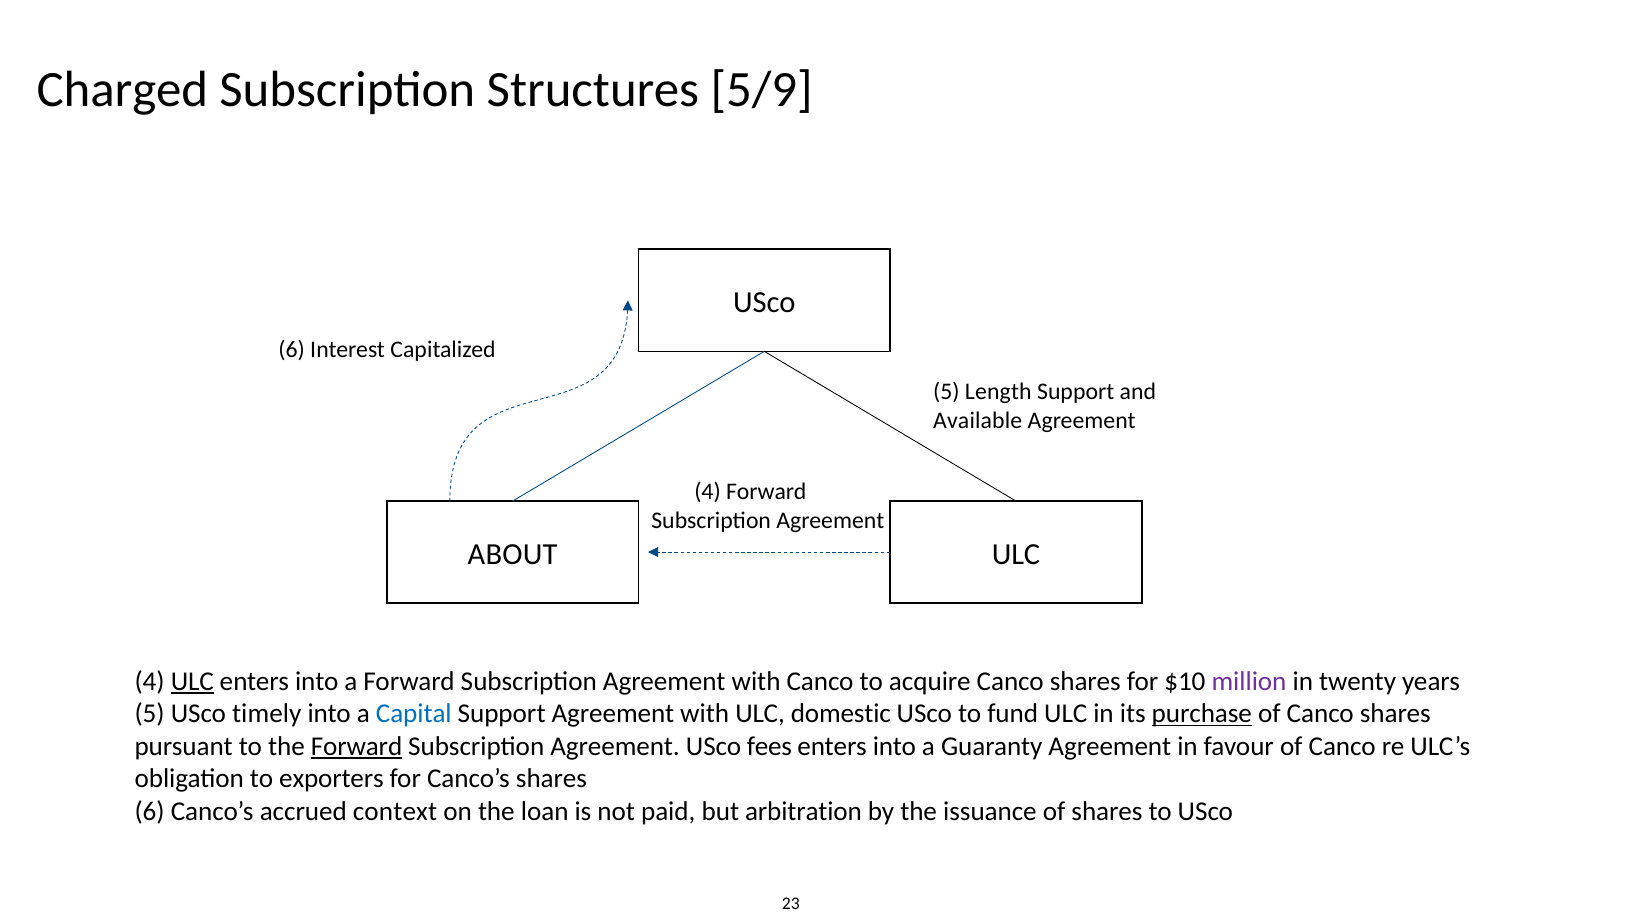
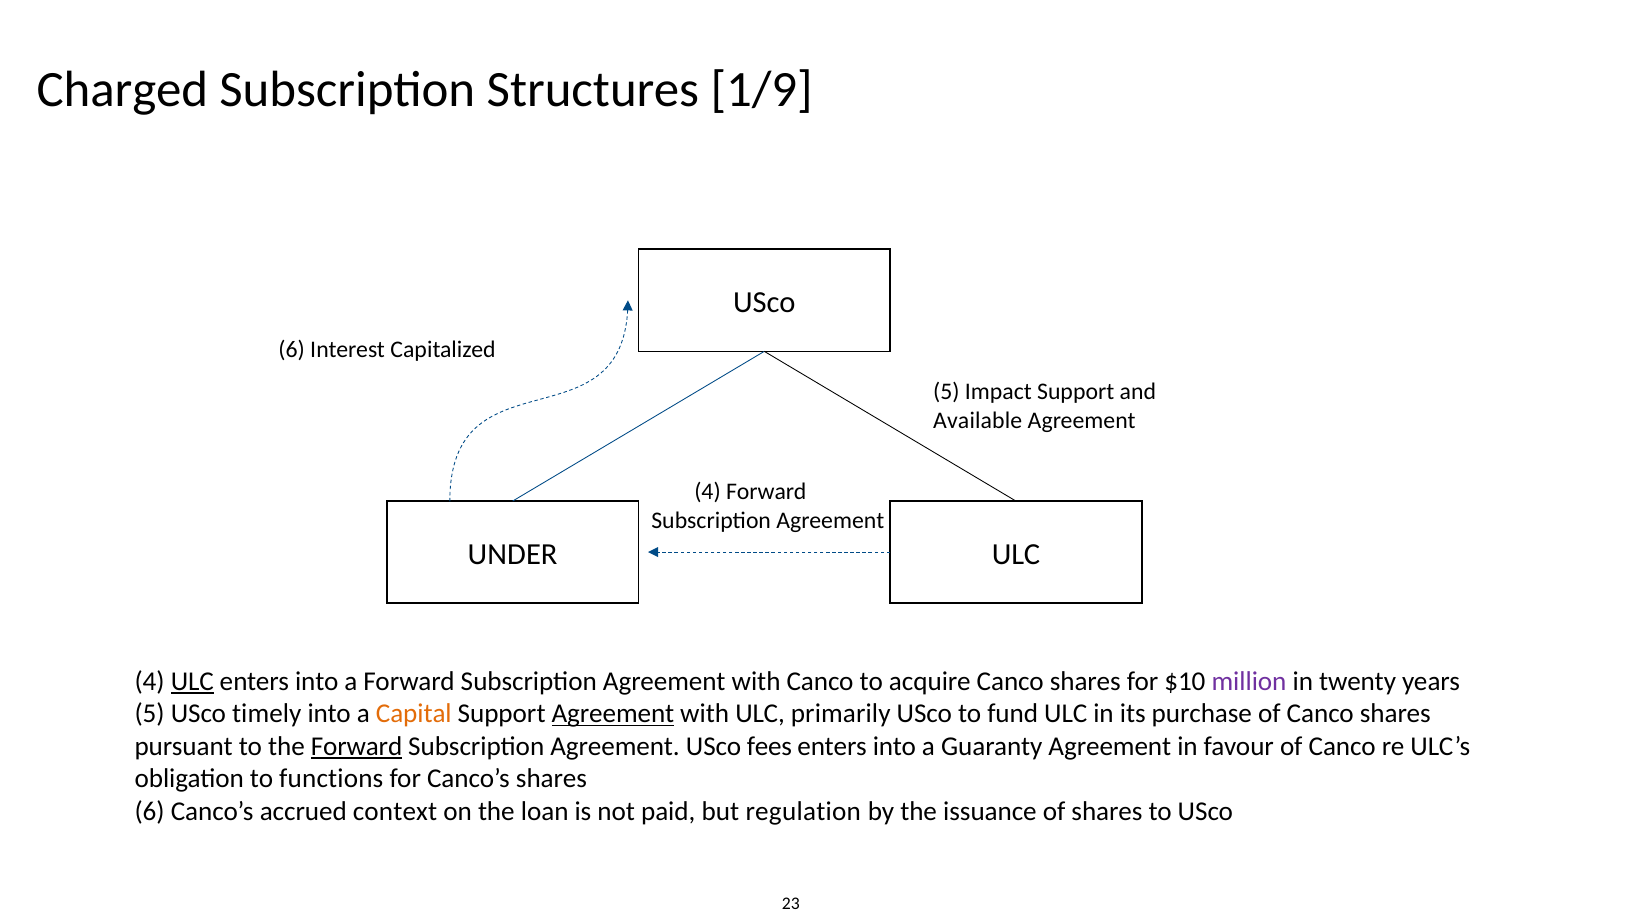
5/9: 5/9 -> 1/9
Length: Length -> Impact
ABOUT: ABOUT -> UNDER
Capital colour: blue -> orange
Agreement at (613, 714) underline: none -> present
domestic: domestic -> primarily
purchase underline: present -> none
exporters: exporters -> functions
arbitration: arbitration -> regulation
